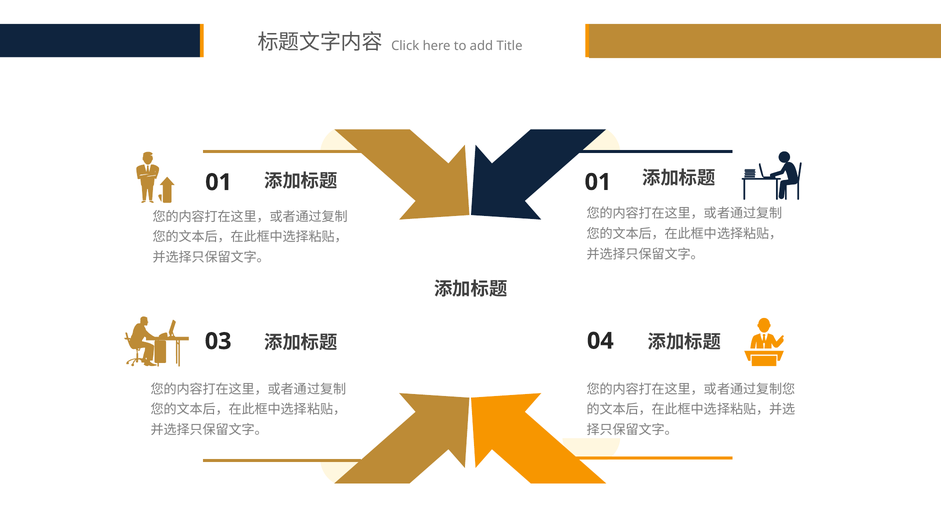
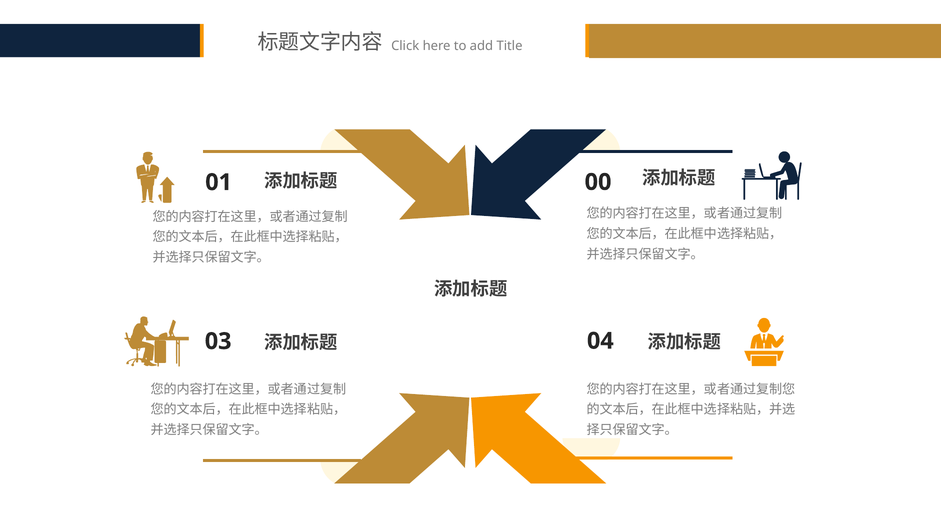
01 01: 01 -> 00
